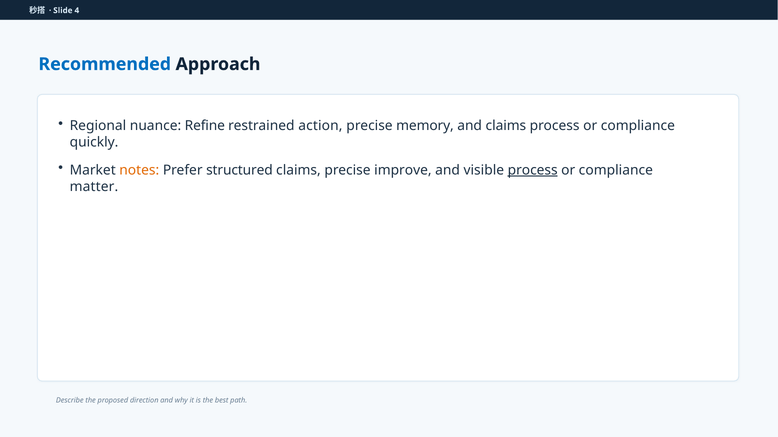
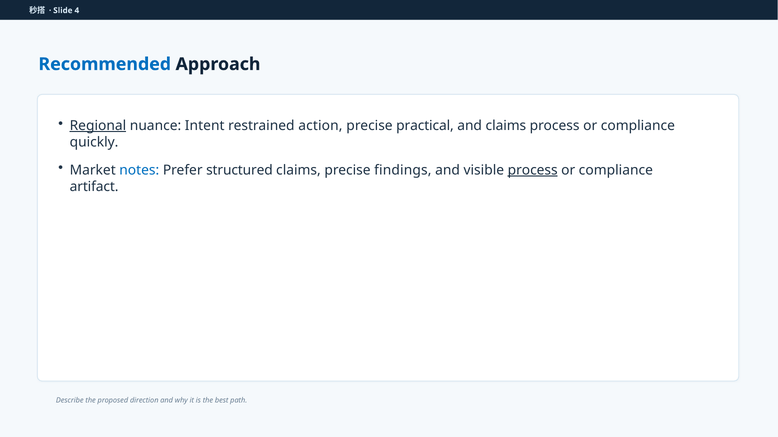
Regional underline: none -> present
Refine: Refine -> Intent
memory: memory -> practical
notes colour: orange -> blue
improve: improve -> findings
matter: matter -> artifact
